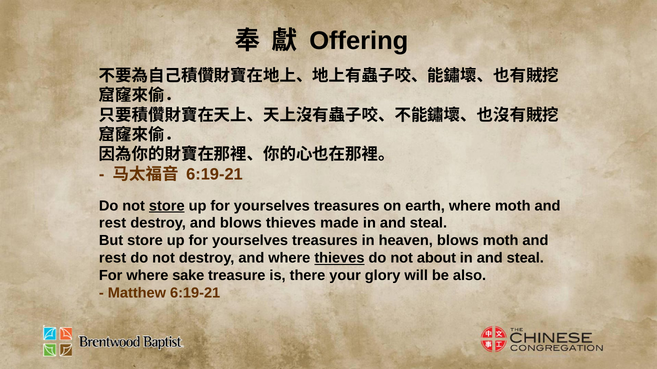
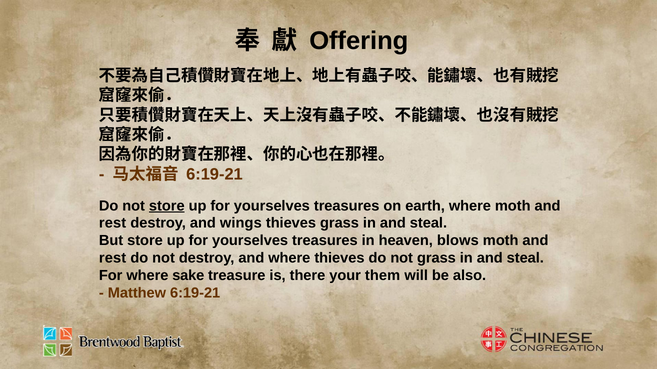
and blows: blows -> wings
thieves made: made -> grass
thieves at (339, 259) underline: present -> none
not about: about -> grass
glory: glory -> them
